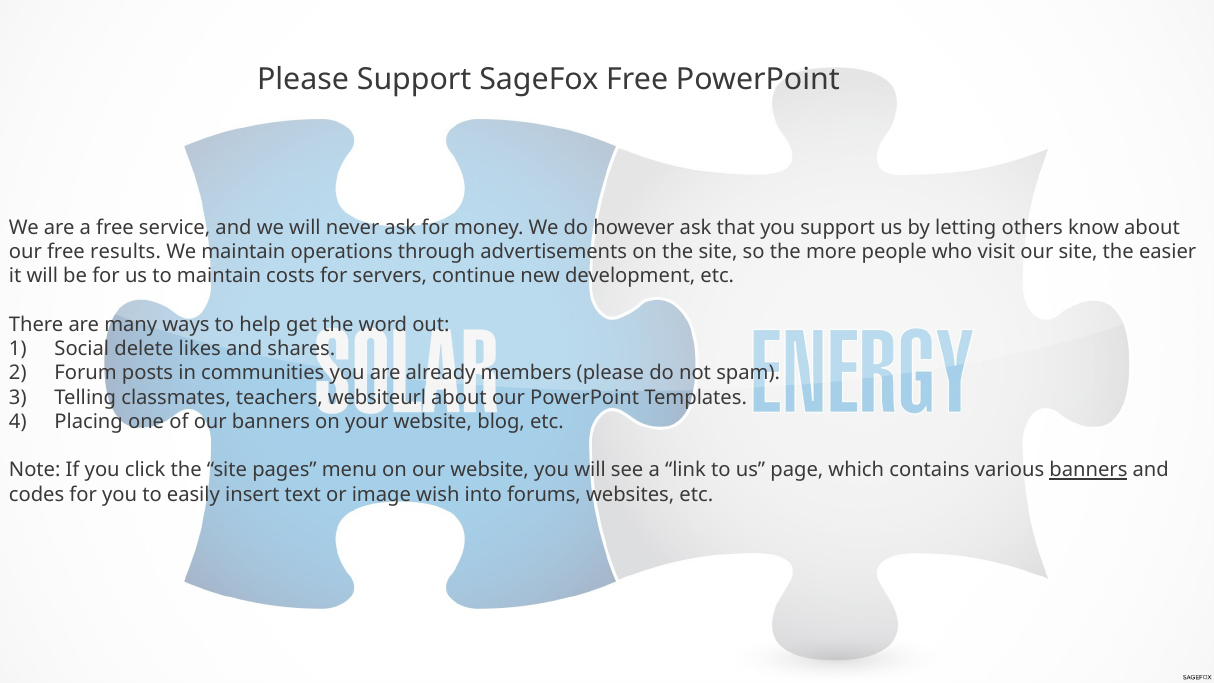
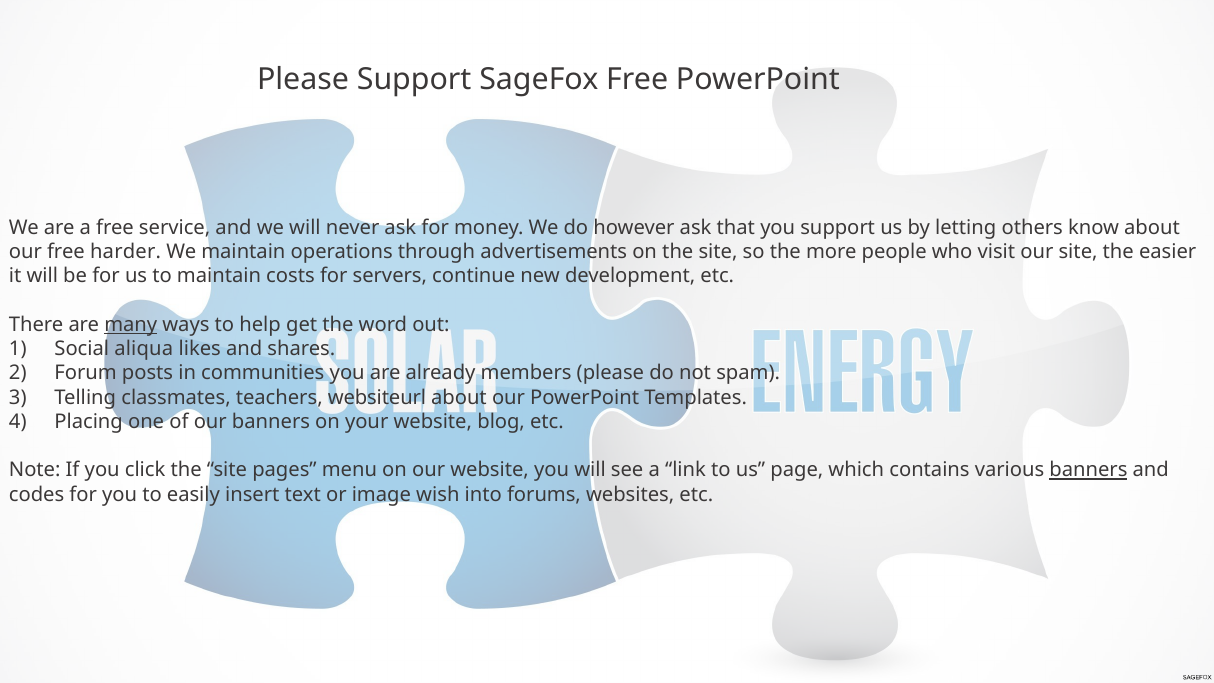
results: results -> harder
many underline: none -> present
delete: delete -> aliqua
